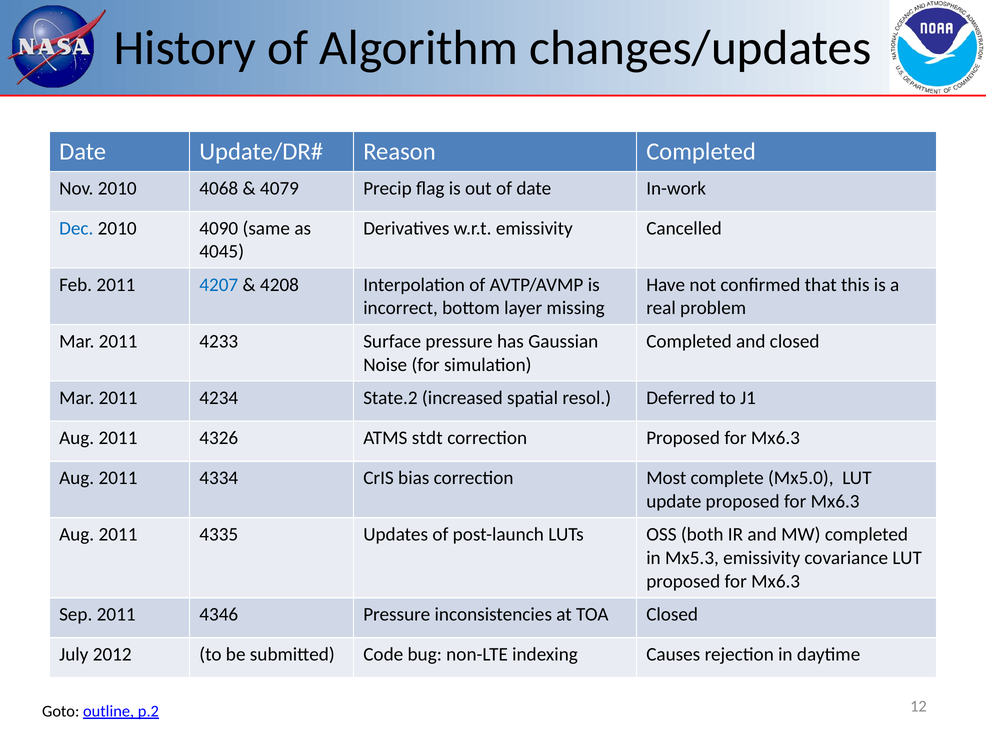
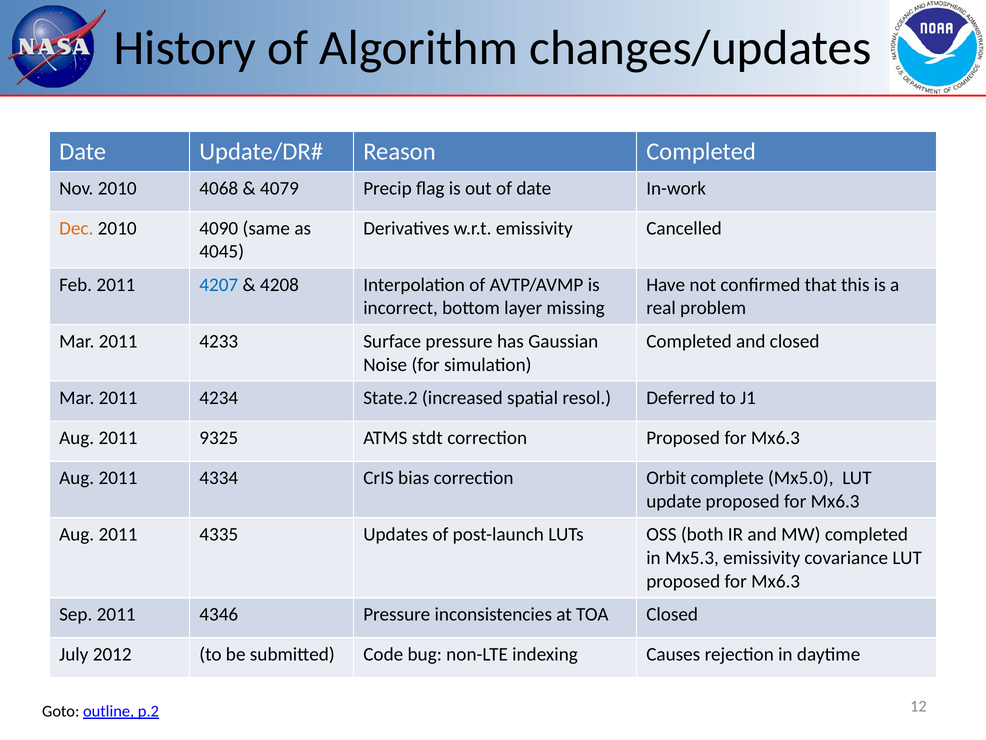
Dec colour: blue -> orange
4326: 4326 -> 9325
Most: Most -> Orbit
